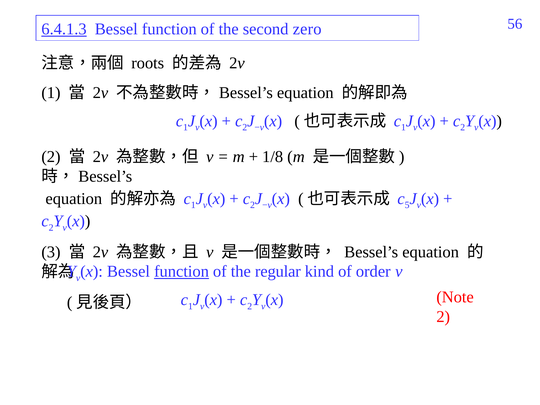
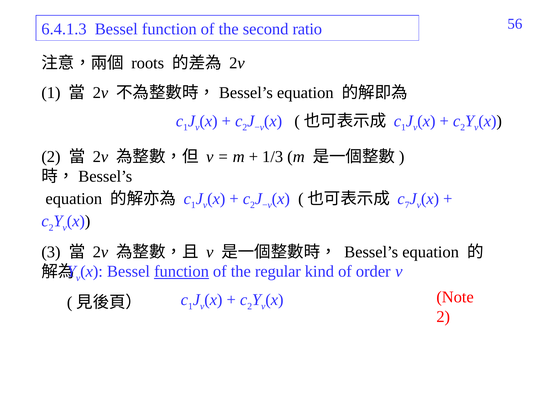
6.4.1.3 underline: present -> none
zero: zero -> ratio
1/8: 1/8 -> 1/3
5: 5 -> 7
